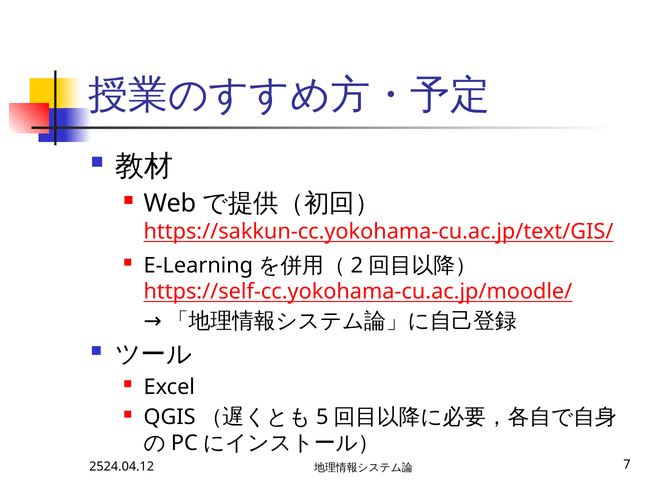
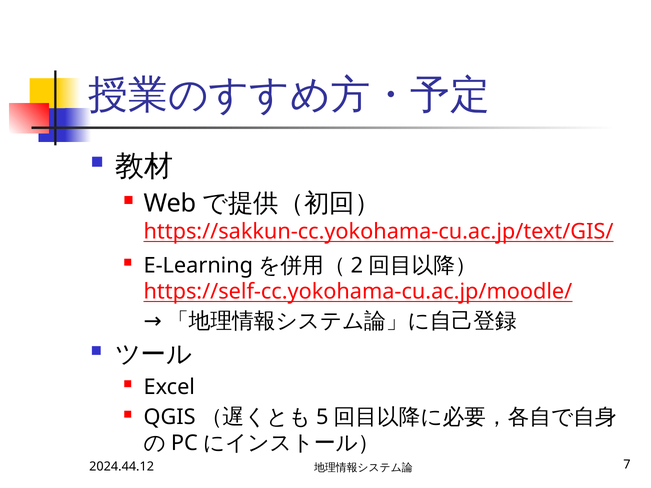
2524.04.12: 2524.04.12 -> 2024.44.12
